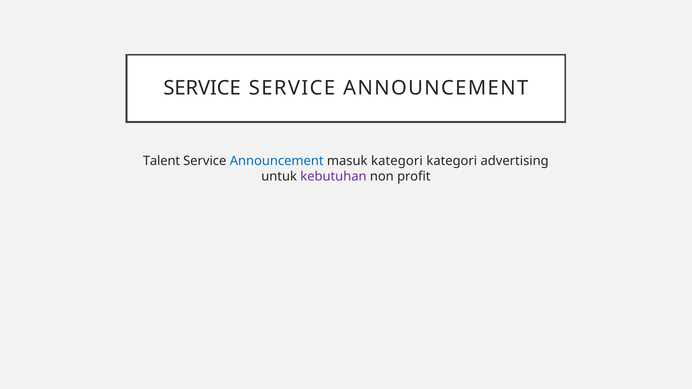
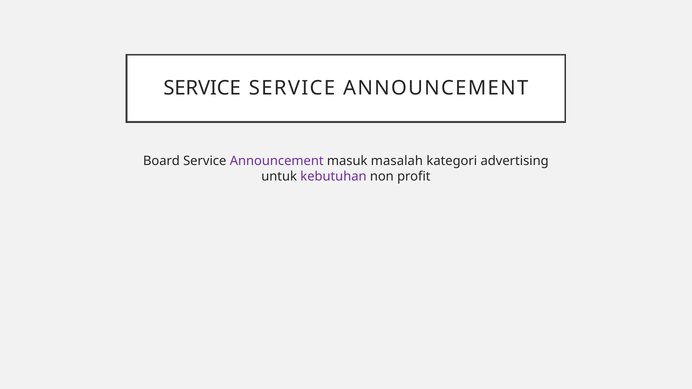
Talent: Talent -> Board
Announcement at (277, 161) colour: blue -> purple
masuk kategori: kategori -> masalah
